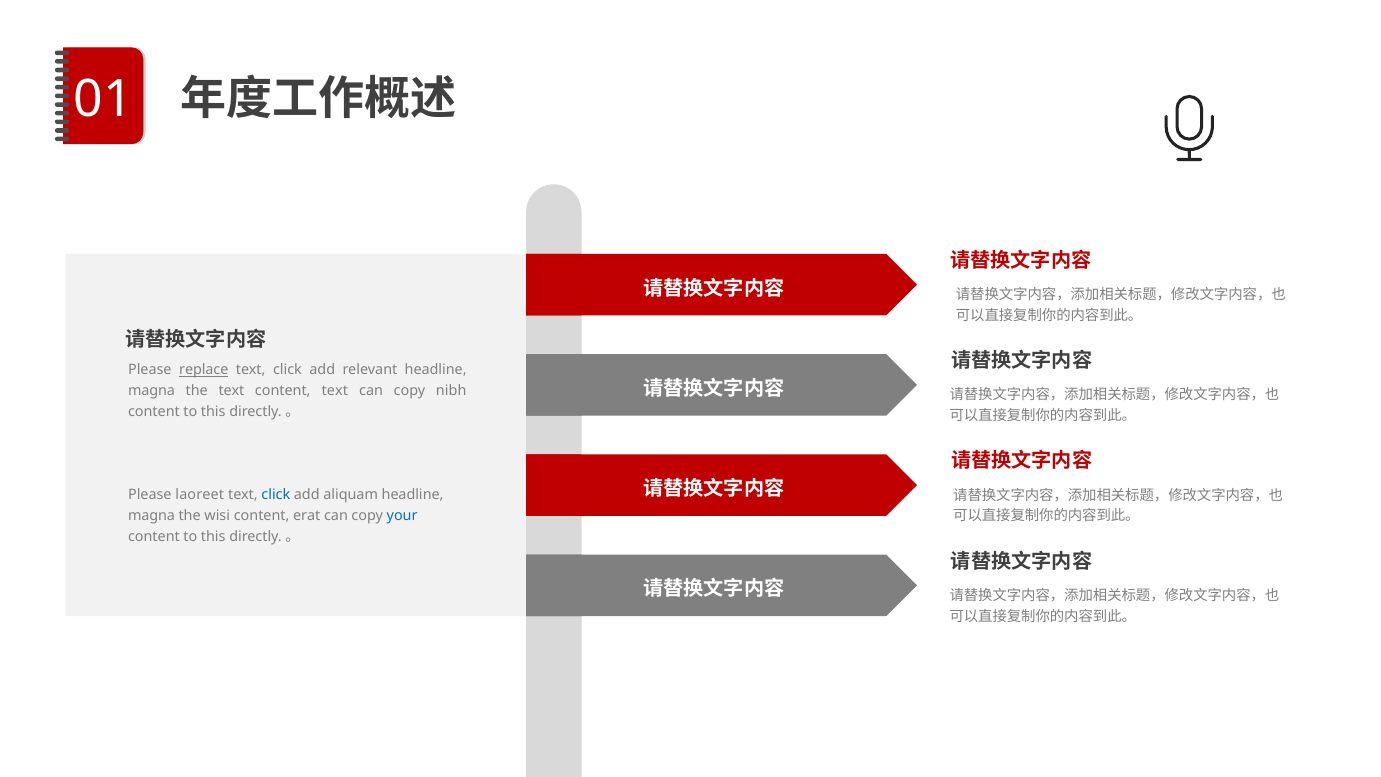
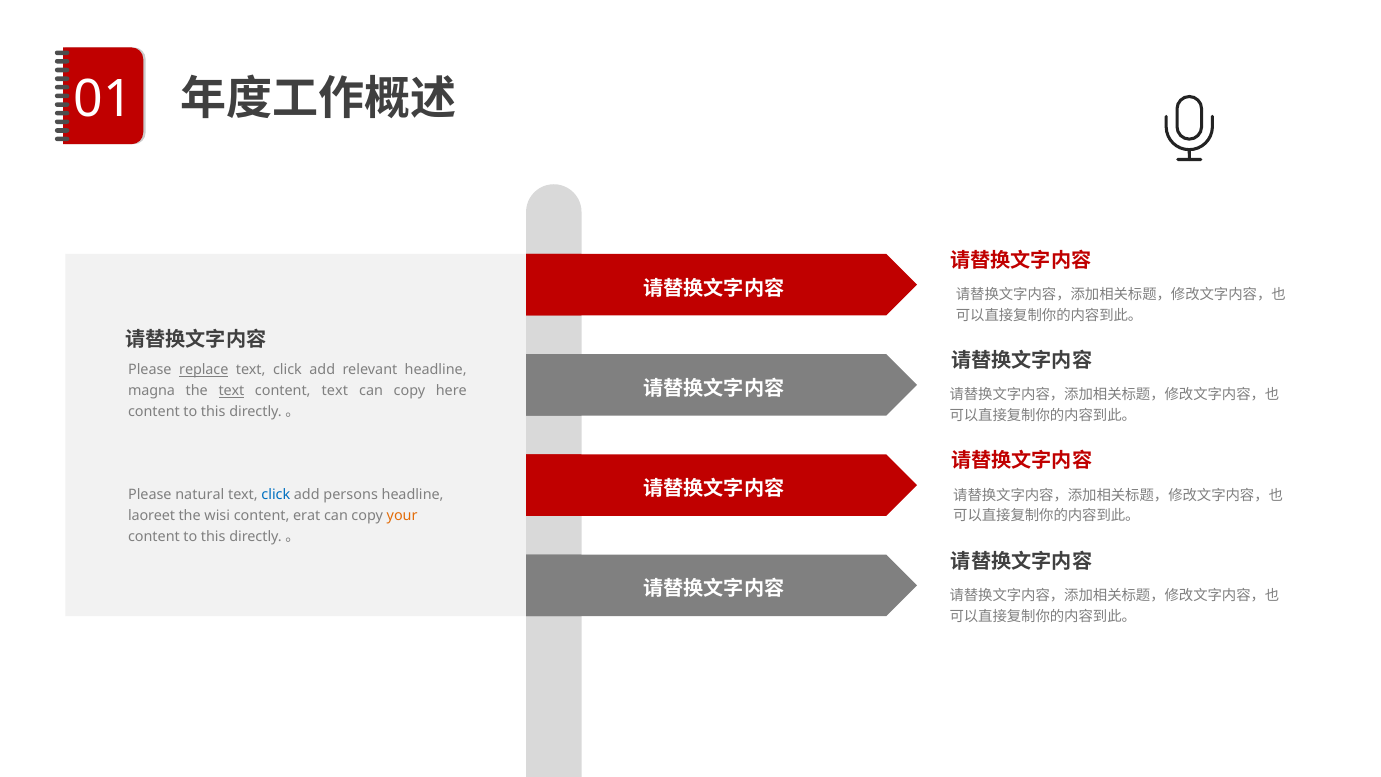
text at (231, 391) underline: none -> present
nibh: nibh -> here
laoreet: laoreet -> natural
aliquam: aliquam -> persons
magna at (152, 516): magna -> laoreet
your colour: blue -> orange
